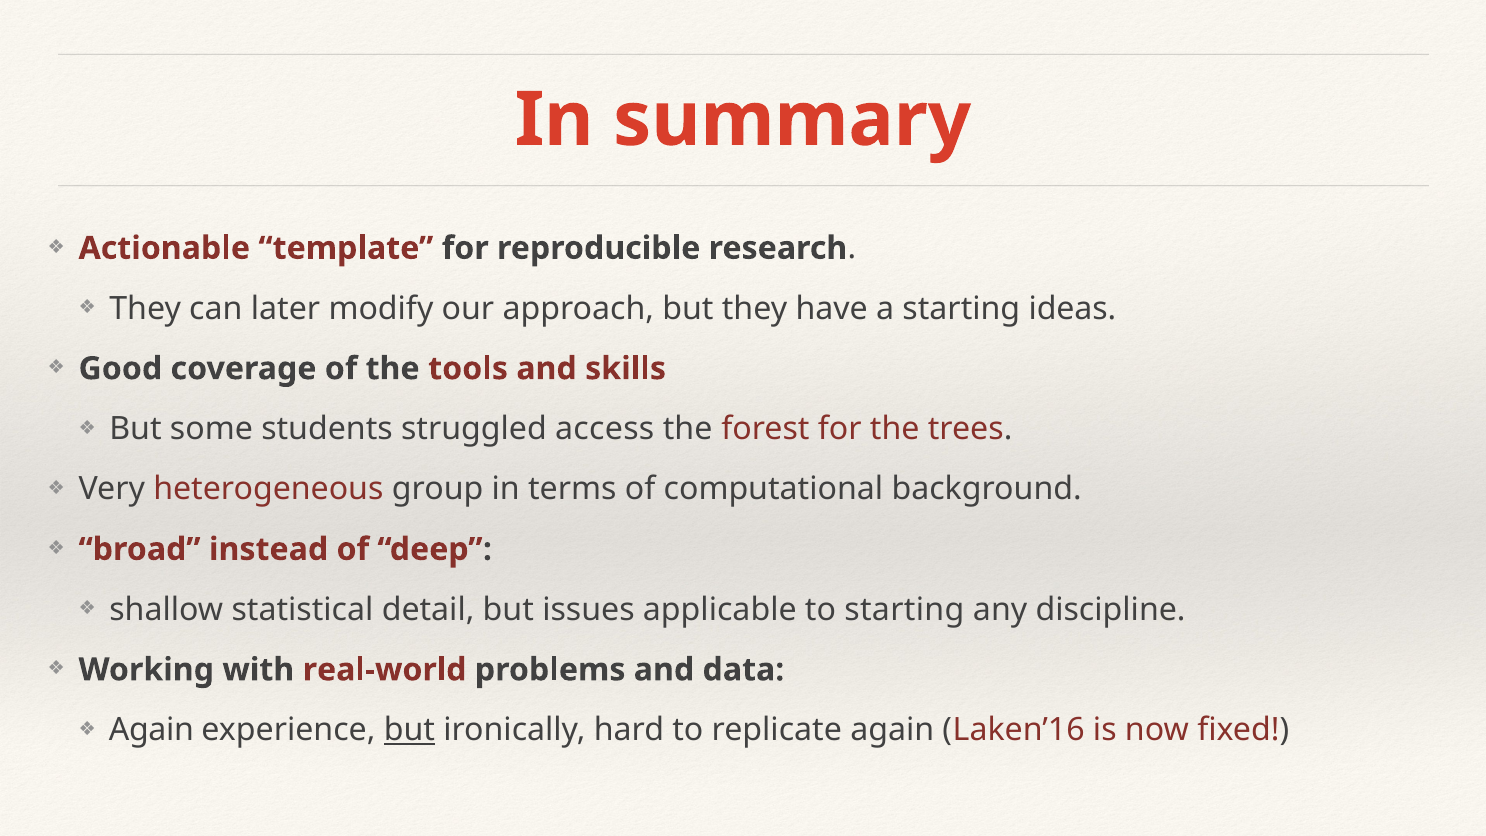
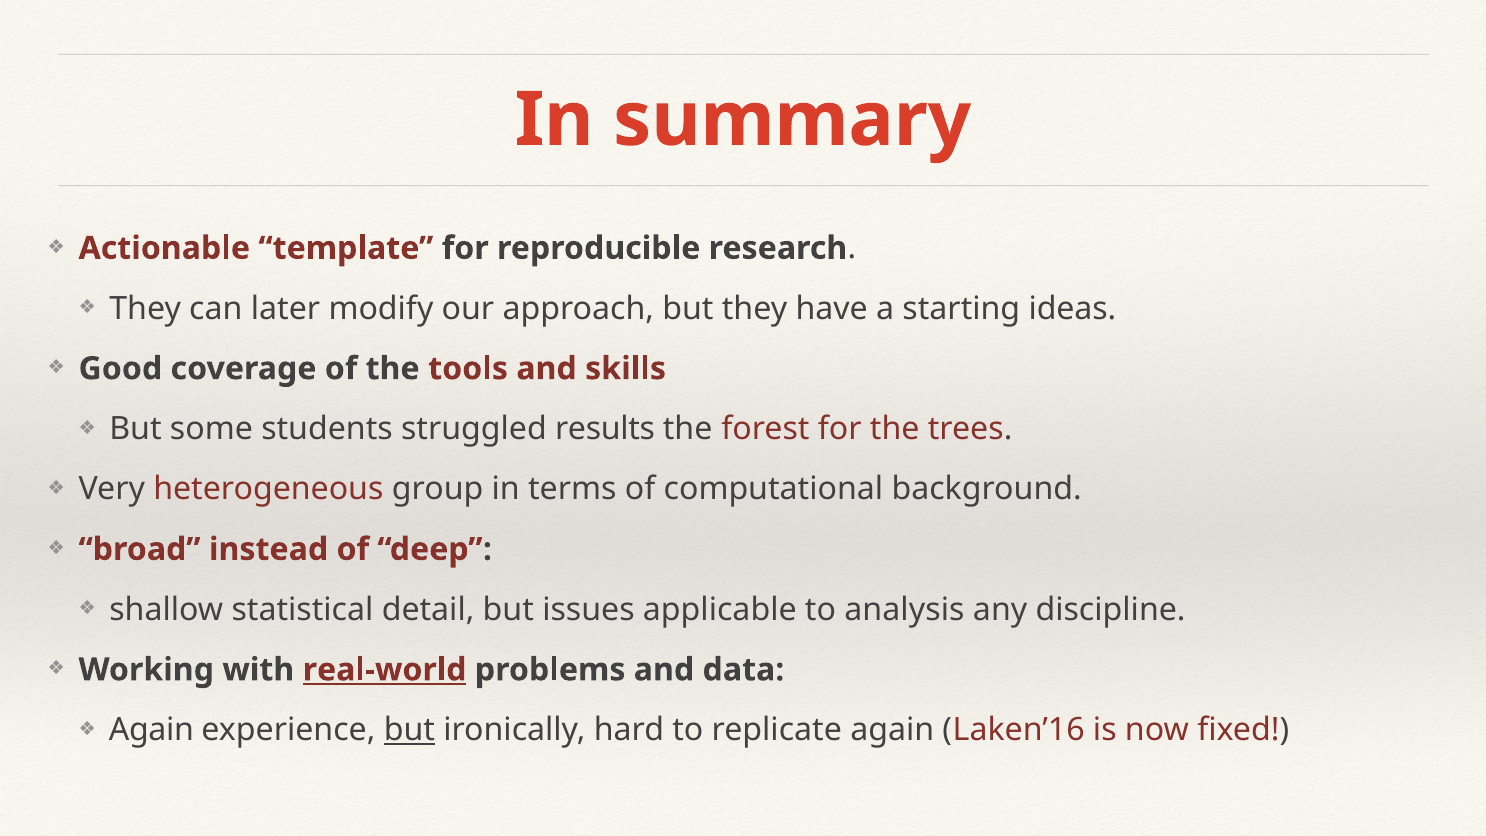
access: access -> results
to starting: starting -> analysis
real-world underline: none -> present
